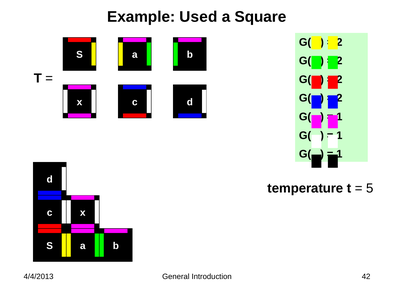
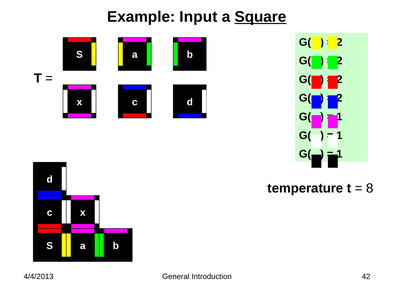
Used: Used -> Input
Square underline: none -> present
5: 5 -> 8
